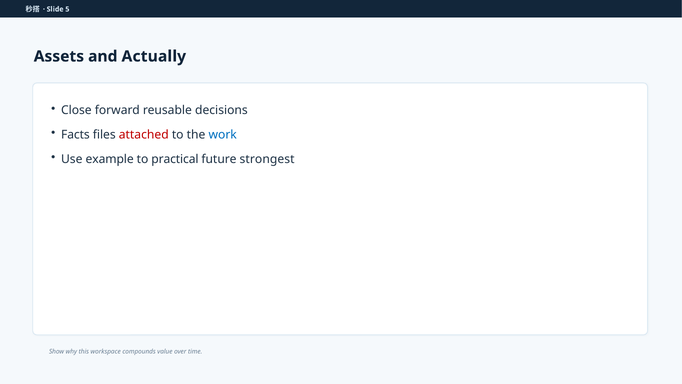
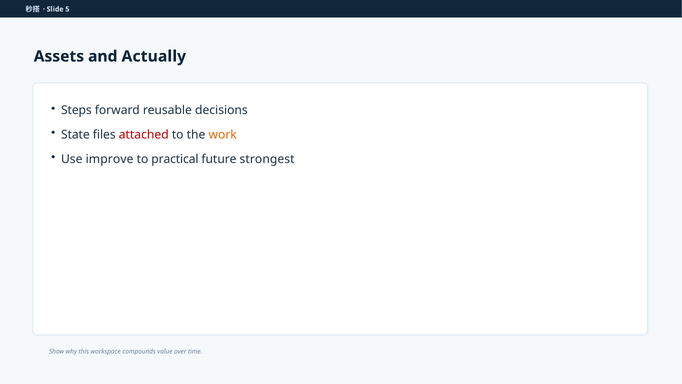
Close: Close -> Steps
Facts: Facts -> State
work colour: blue -> orange
example: example -> improve
